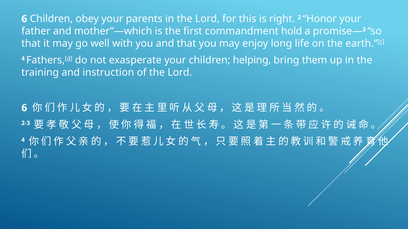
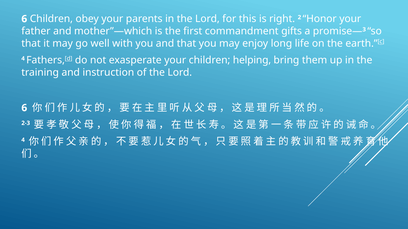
hold: hold -> gifts
